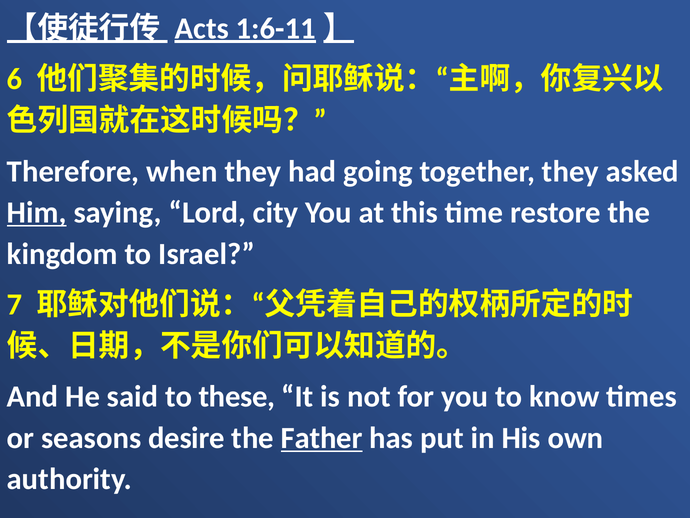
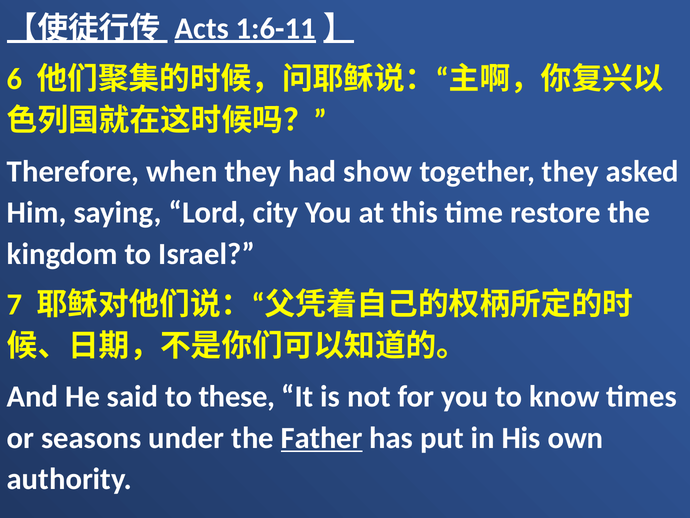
going: going -> show
Him underline: present -> none
desire: desire -> under
